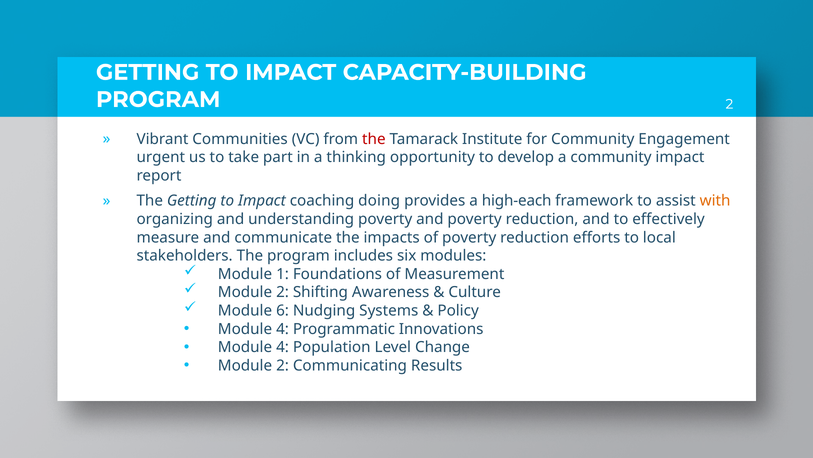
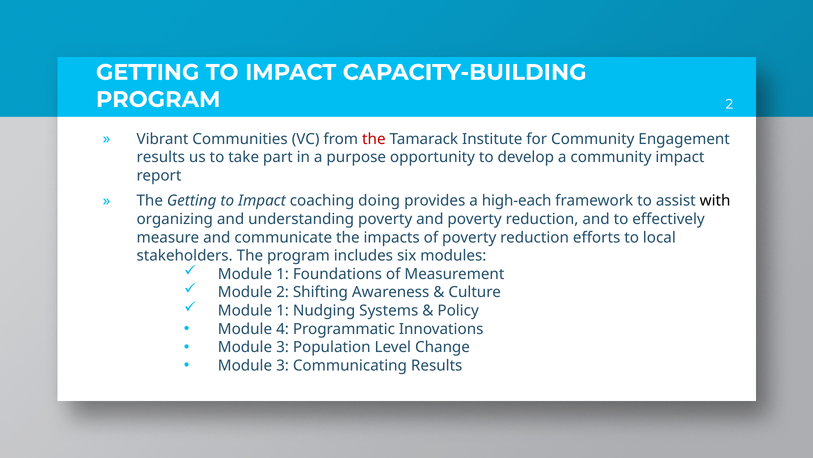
urgent at (161, 157): urgent -> results
thinking: thinking -> purpose
with colour: orange -> black
6 at (283, 310): 6 -> 1
4 at (283, 347): 4 -> 3
2 at (283, 365): 2 -> 3
